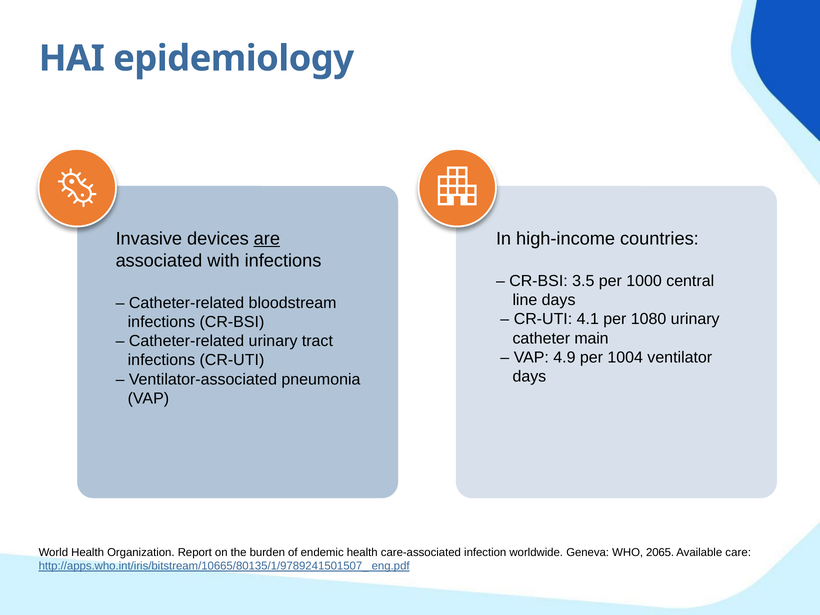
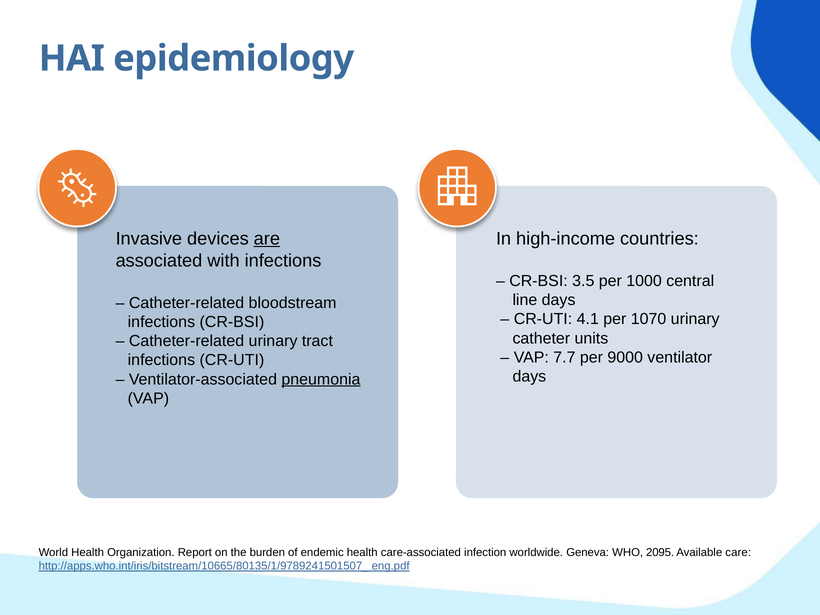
1080: 1080 -> 1070
main: main -> units
4.9: 4.9 -> 7.7
1004: 1004 -> 9000
pneumonia underline: none -> present
2065: 2065 -> 2095
